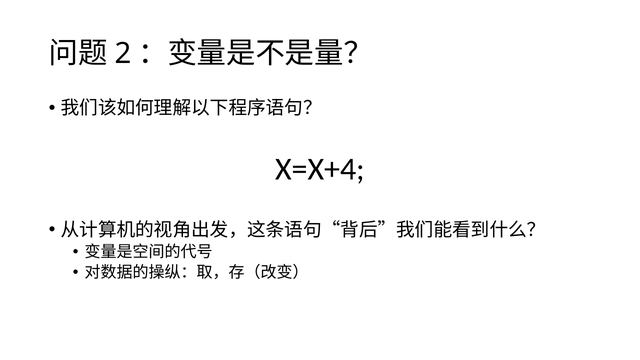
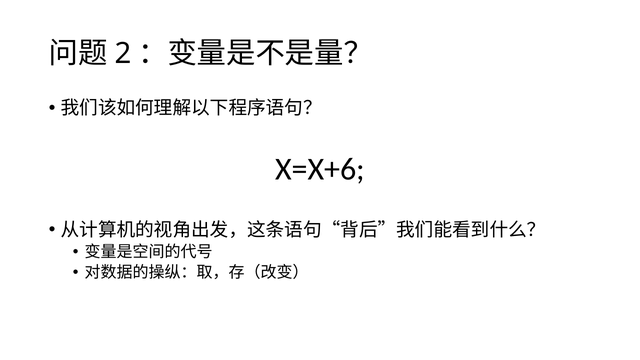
X=X+4: X=X+4 -> X=X+6
